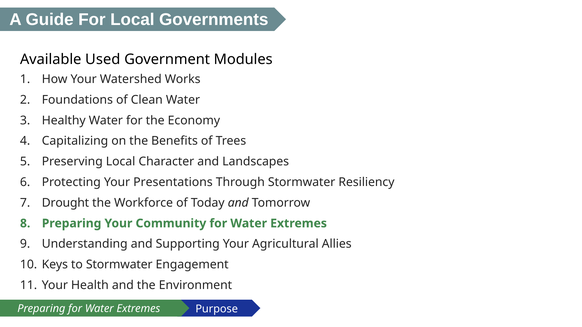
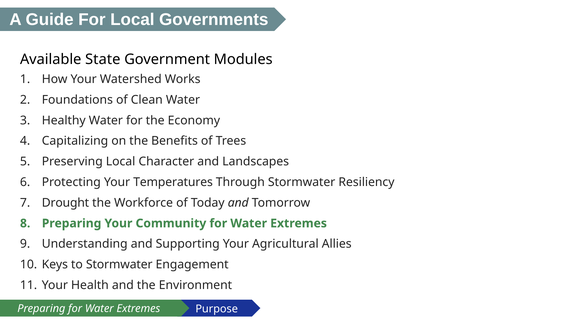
Used: Used -> State
Presentations: Presentations -> Temperatures
